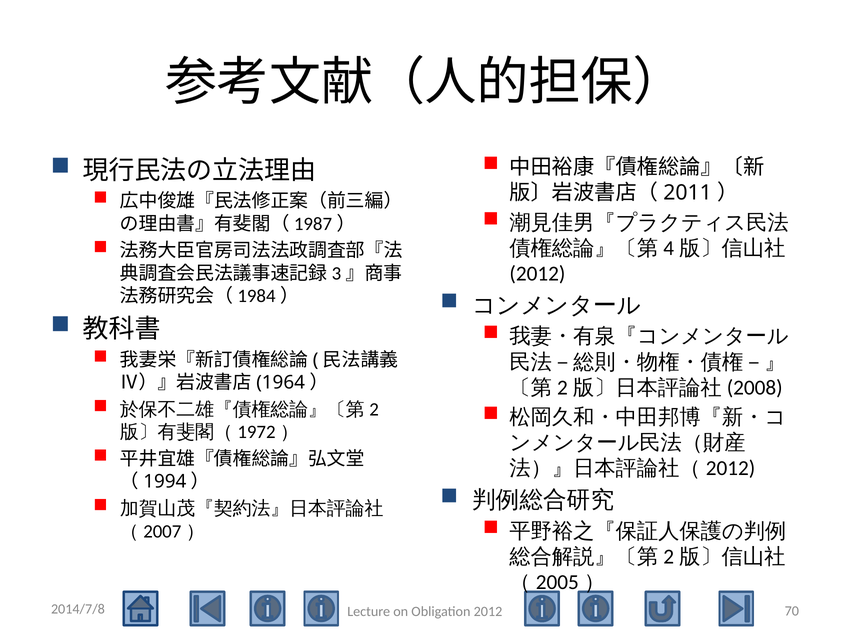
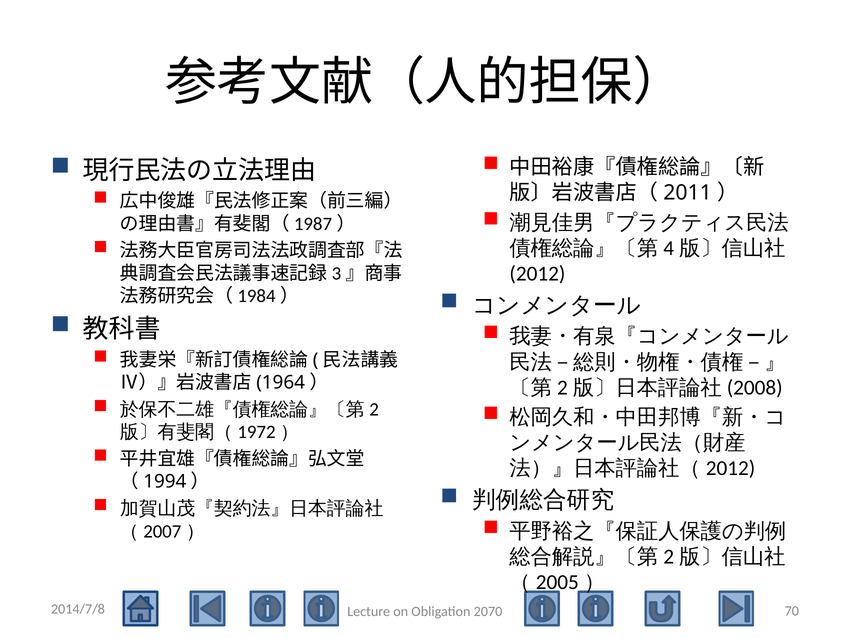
Obligation 2012: 2012 -> 2070
